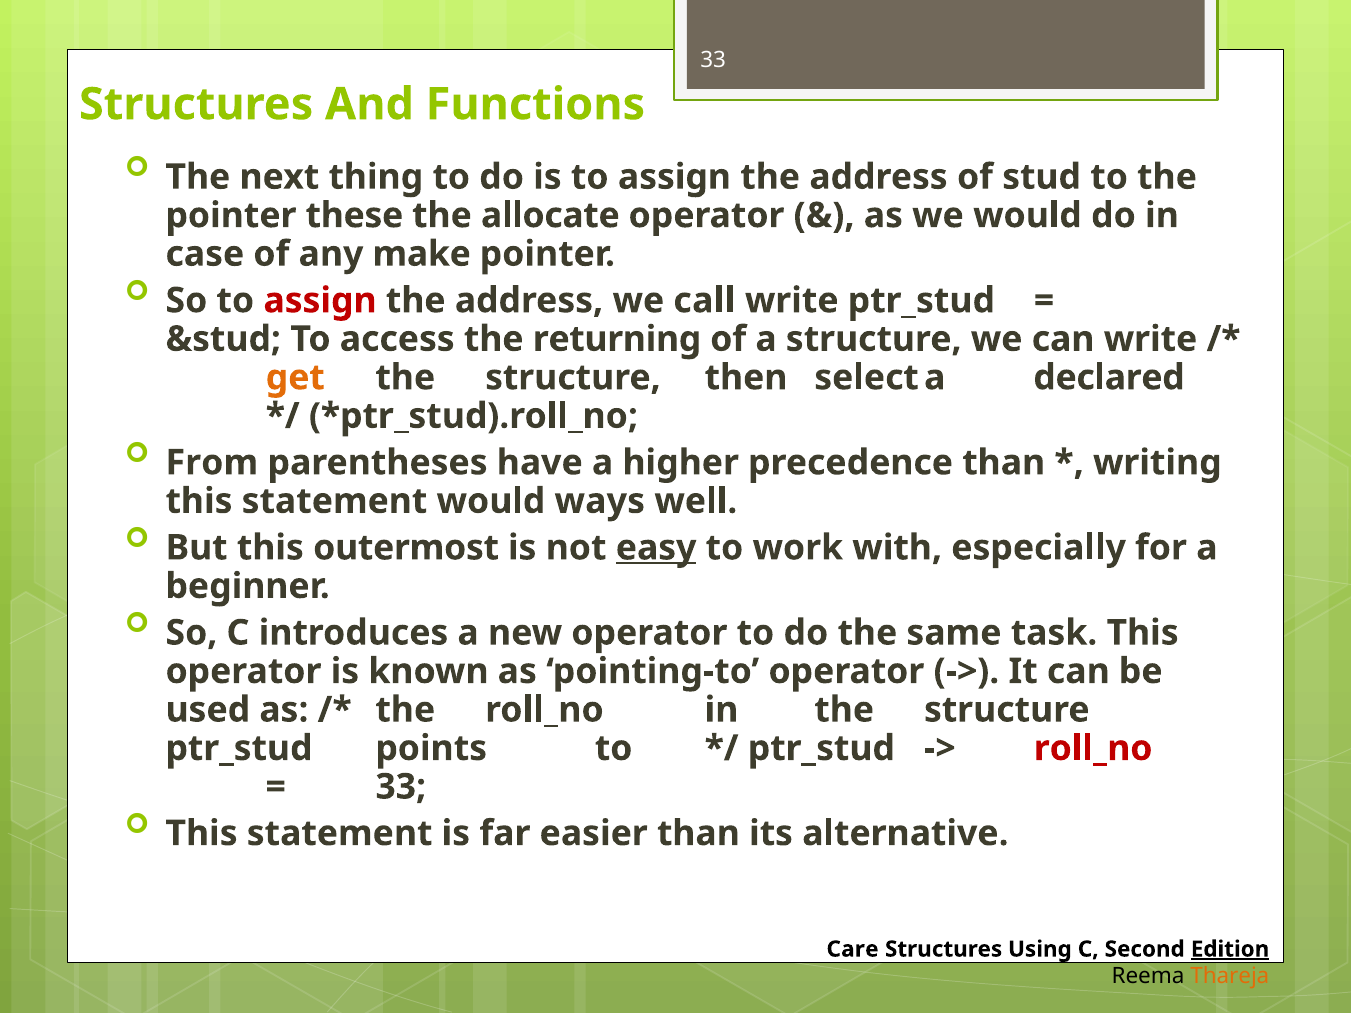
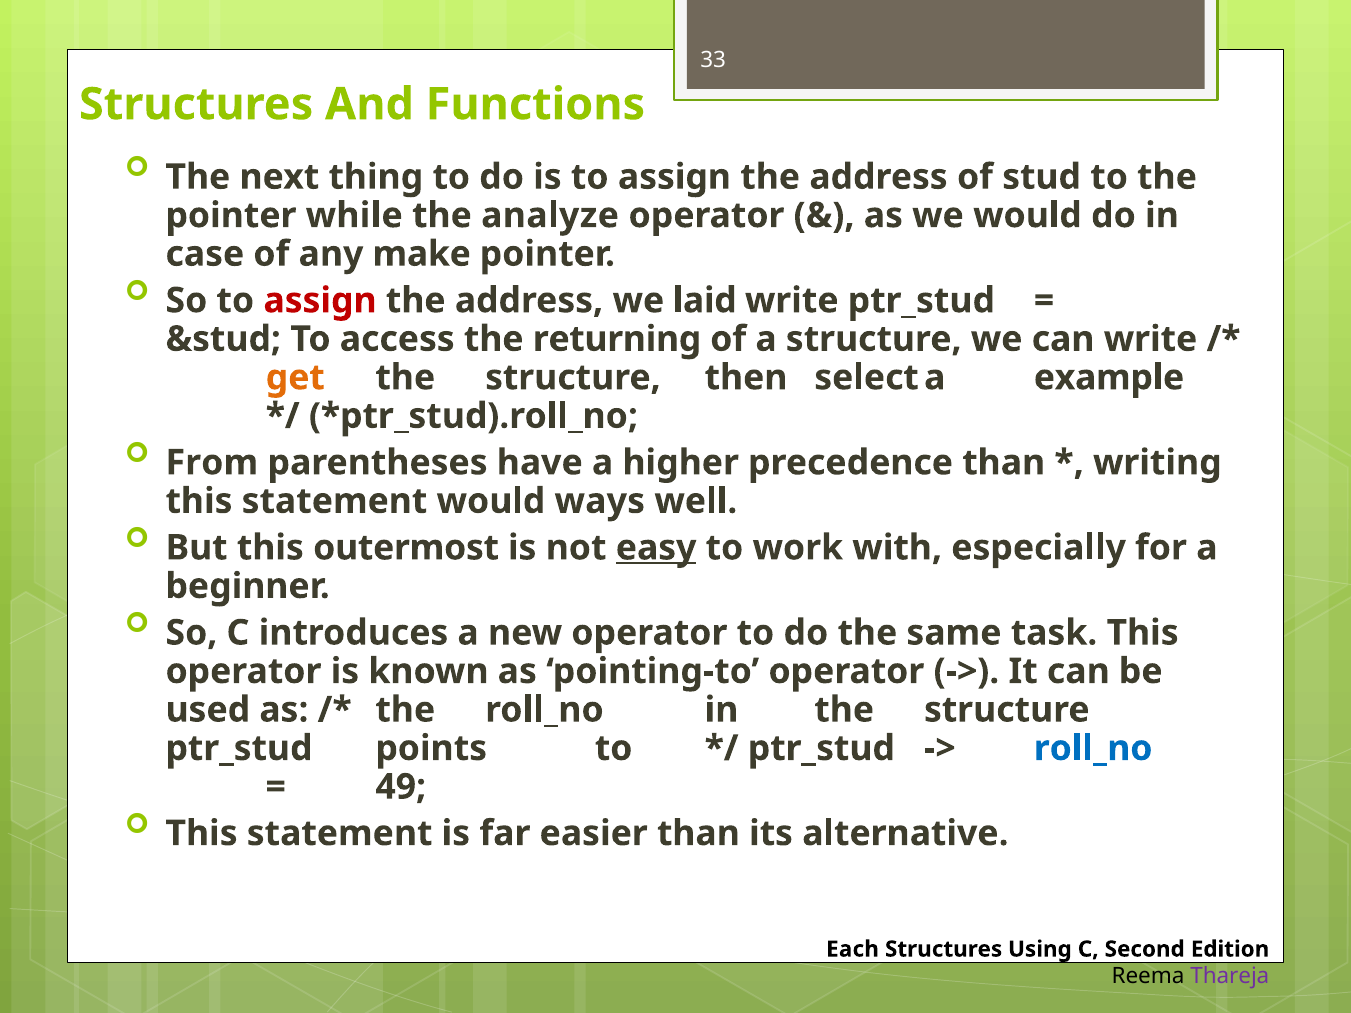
these: these -> while
allocate: allocate -> analyze
call: call -> laid
declared: declared -> example
roll_no at (1093, 748) colour: red -> blue
33 at (401, 787): 33 -> 49
Care: Care -> Each
Edition underline: present -> none
Thareja colour: orange -> purple
